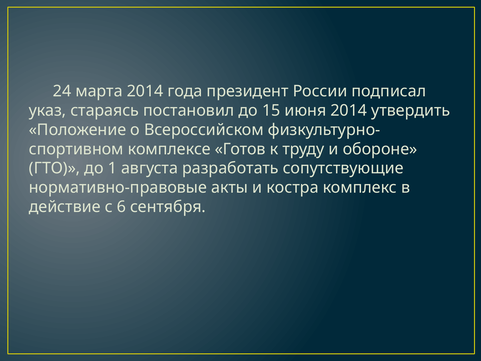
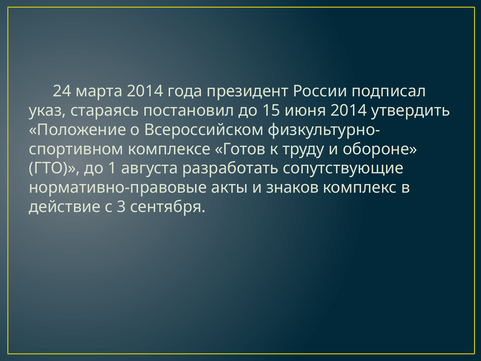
костра: костра -> знаков
6: 6 -> 3
